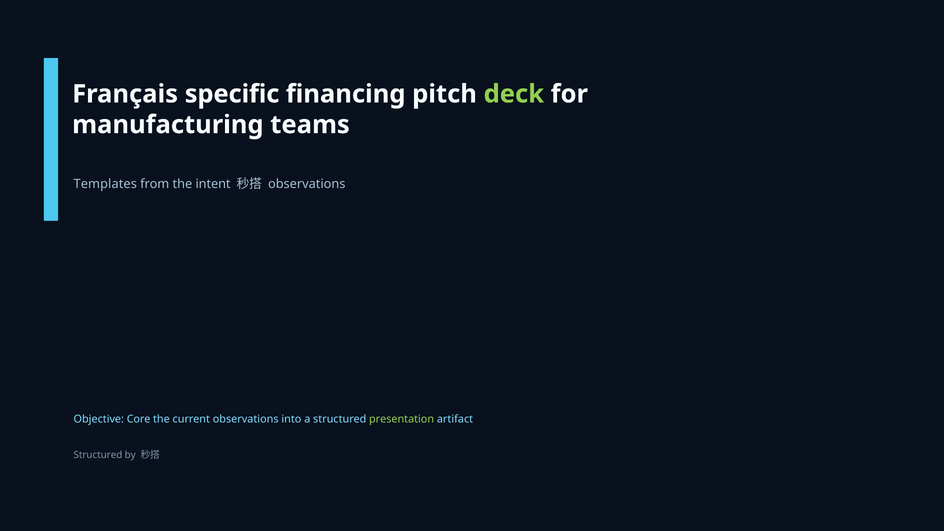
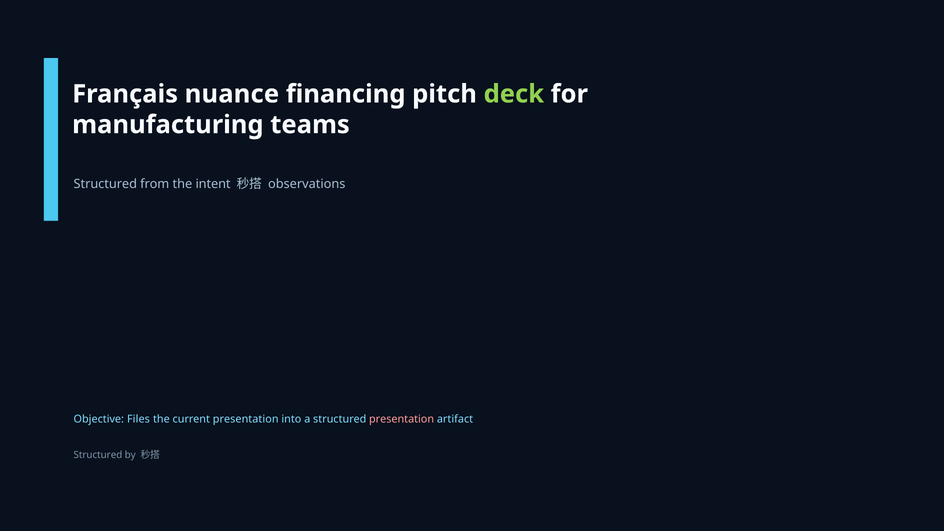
specific: specific -> nuance
Templates at (105, 184): Templates -> Structured
Core: Core -> Files
current observations: observations -> presentation
presentation at (402, 419) colour: light green -> pink
